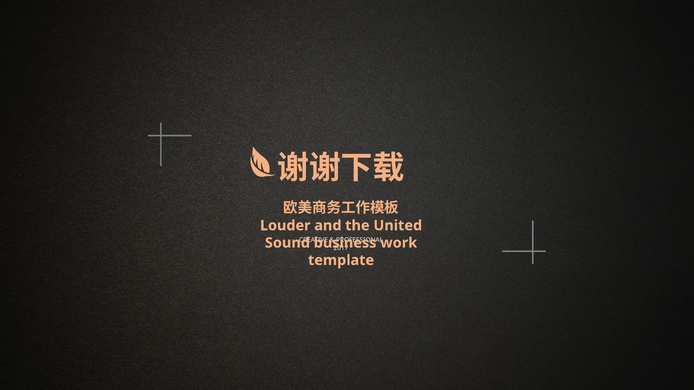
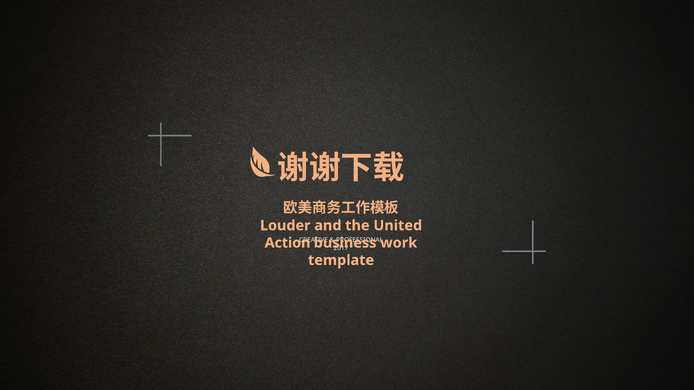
Sound: Sound -> Action
